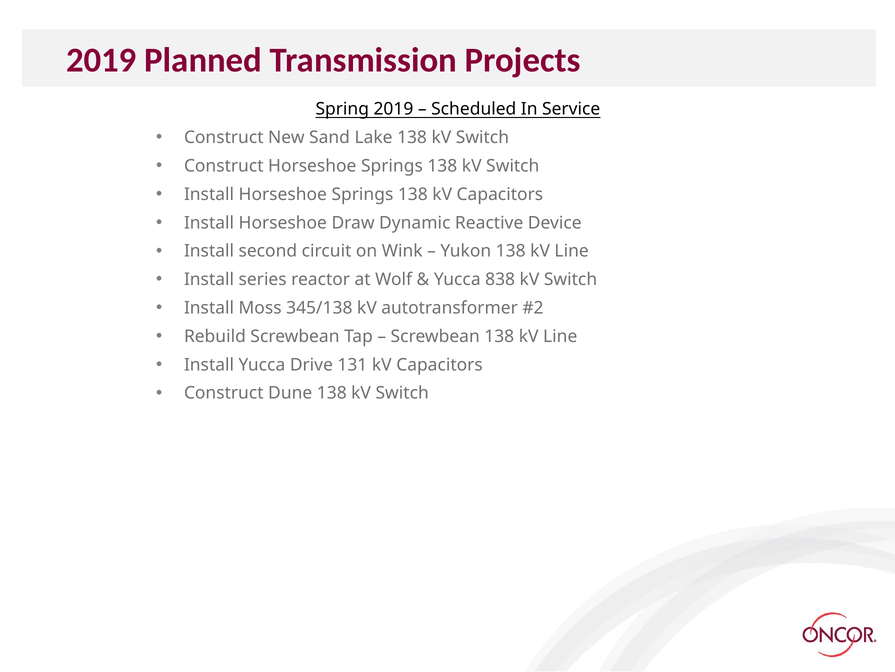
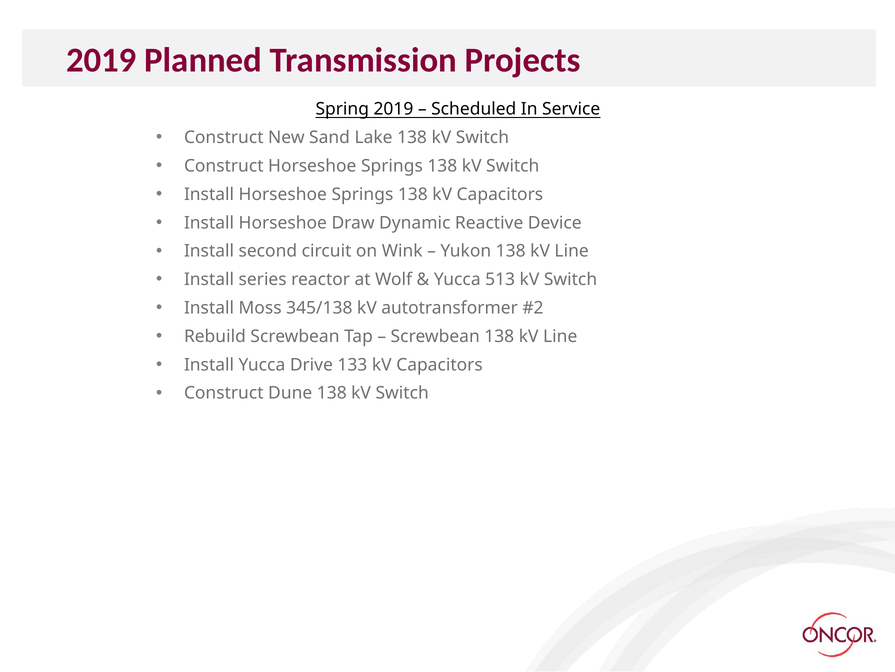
838: 838 -> 513
131: 131 -> 133
